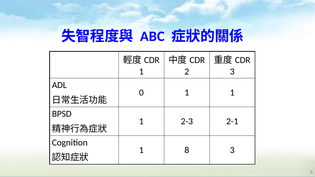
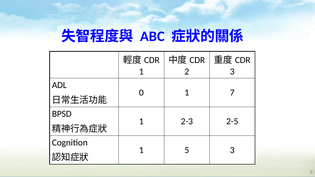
1 1: 1 -> 7
2-1: 2-1 -> 2-5
8: 8 -> 5
